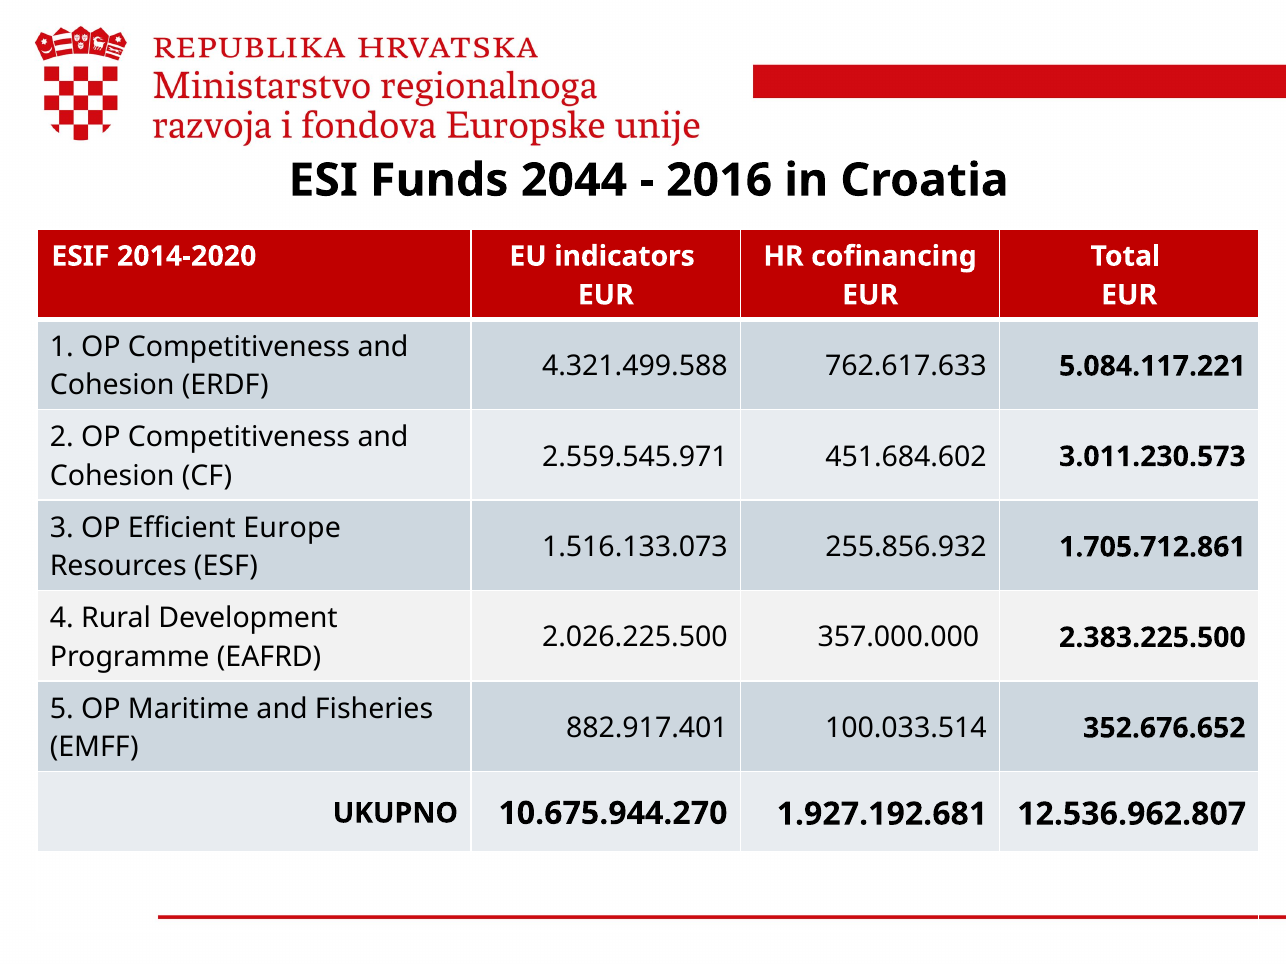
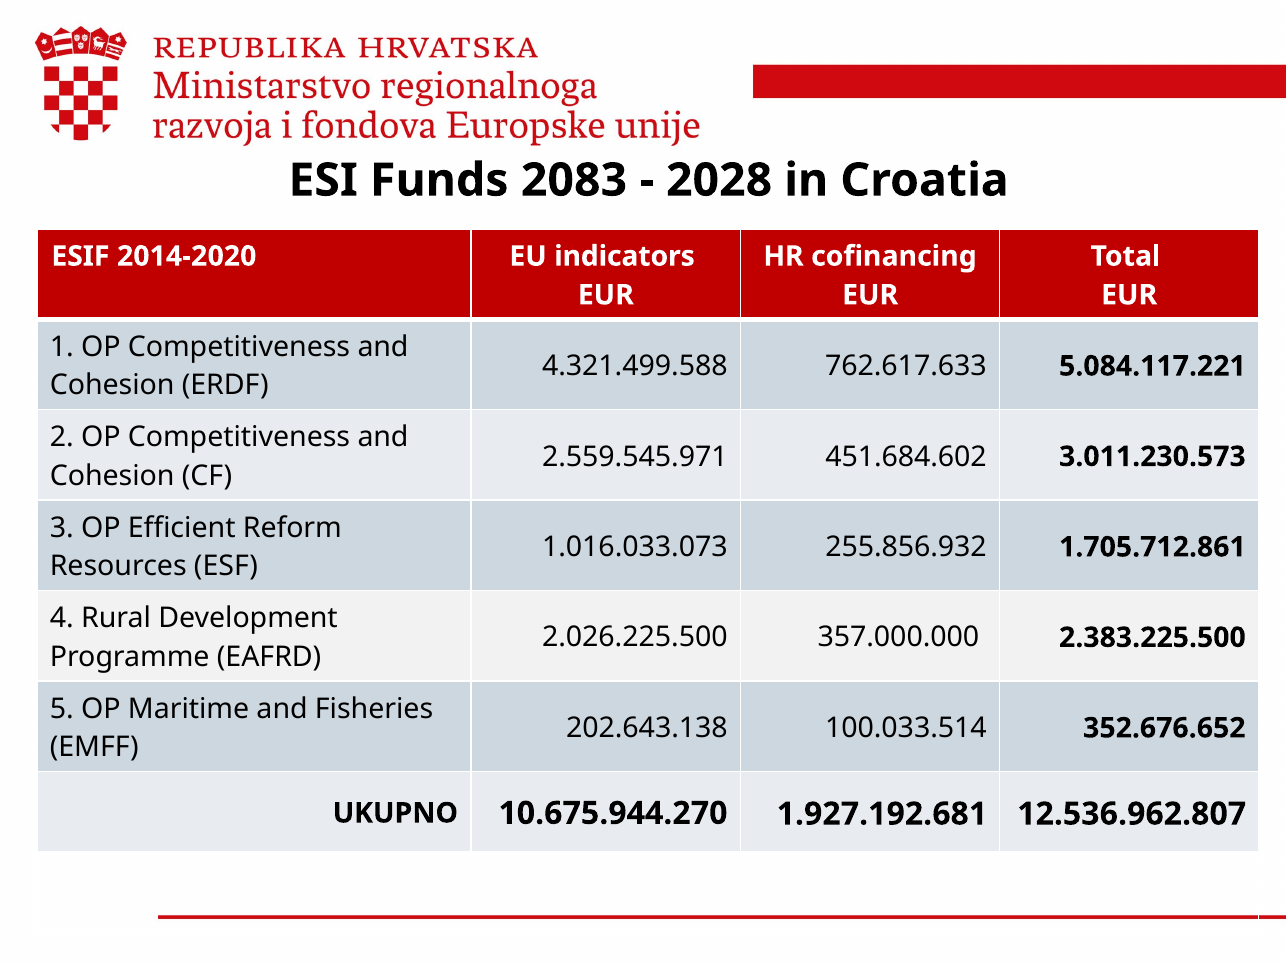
2044: 2044 -> 2083
2016: 2016 -> 2028
Europe: Europe -> Reform
1.516.133.073: 1.516.133.073 -> 1.016.033.073
882.917.401: 882.917.401 -> 202.643.138
